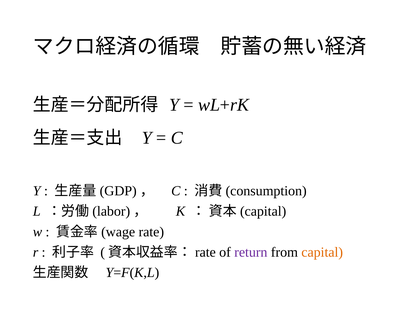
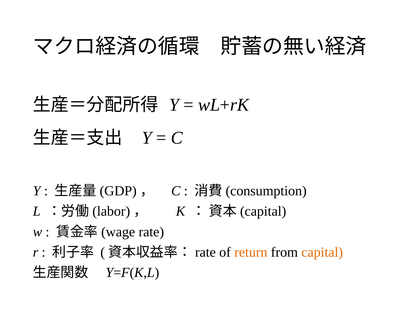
return colour: purple -> orange
